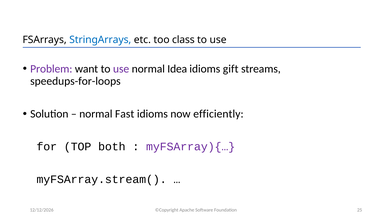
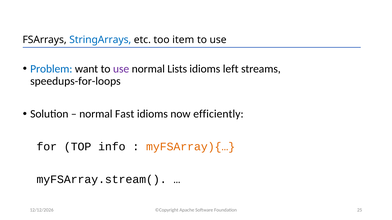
class: class -> item
Problem colour: purple -> blue
Idea: Idea -> Lists
gift: gift -> left
both: both -> info
myFSArray){… colour: purple -> orange
